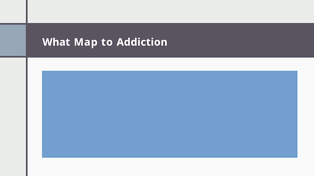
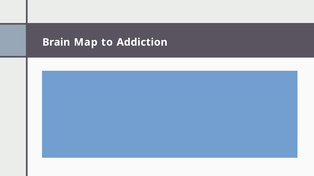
What: What -> Brain
